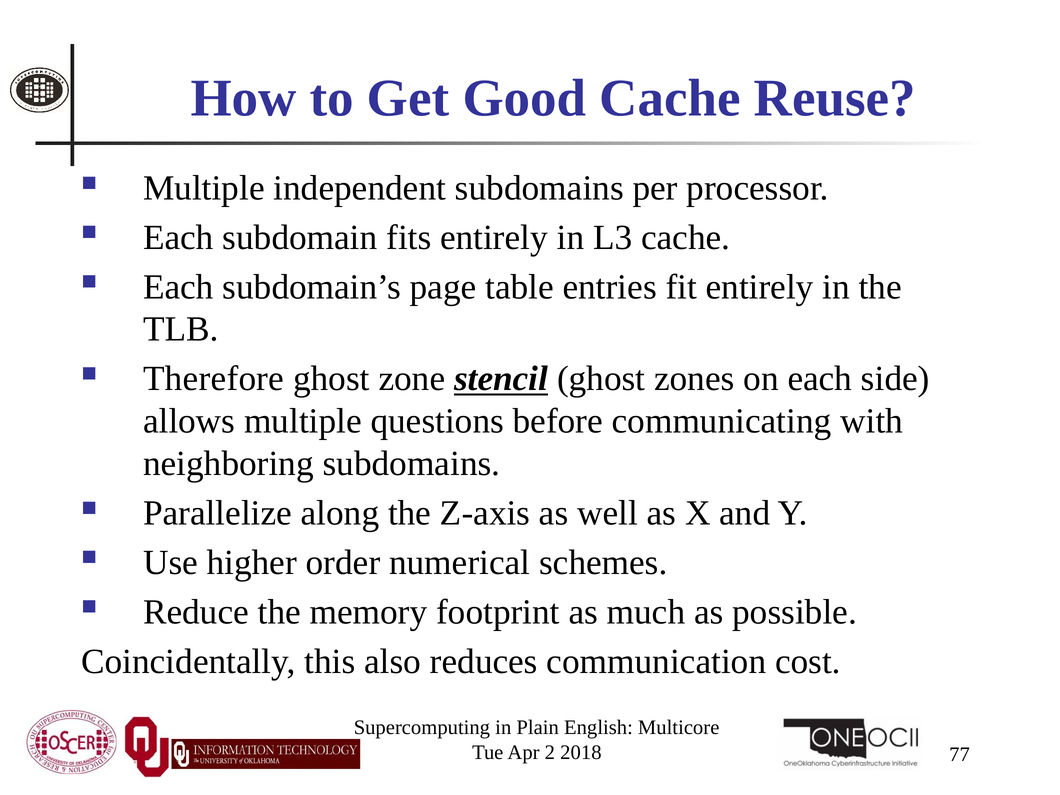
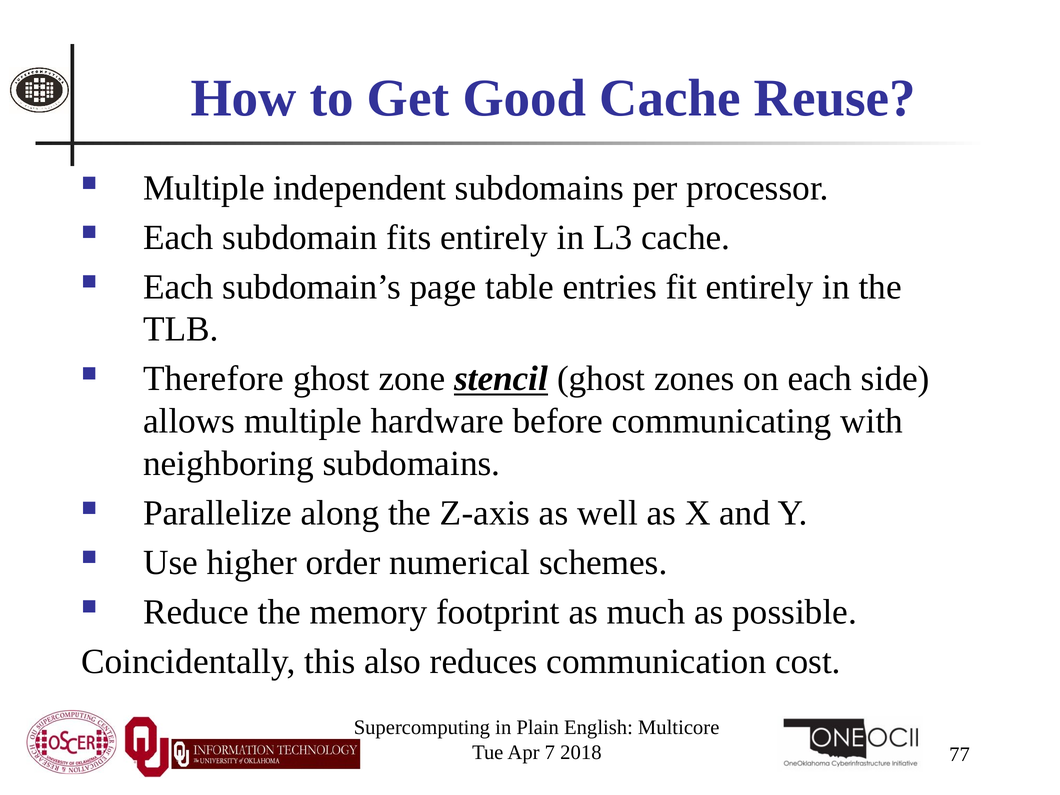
questions: questions -> hardware
2: 2 -> 7
